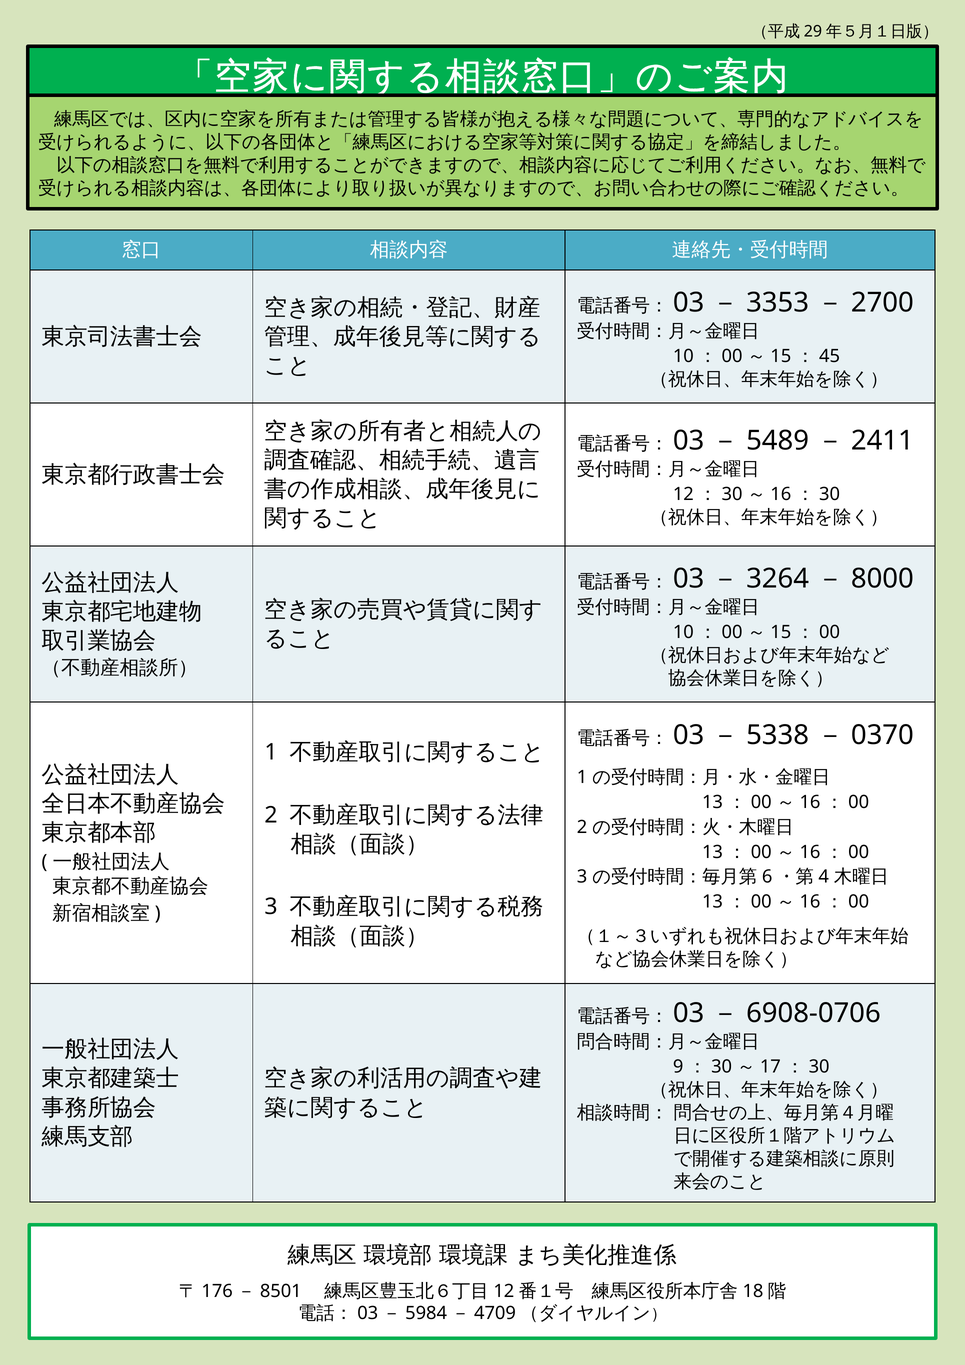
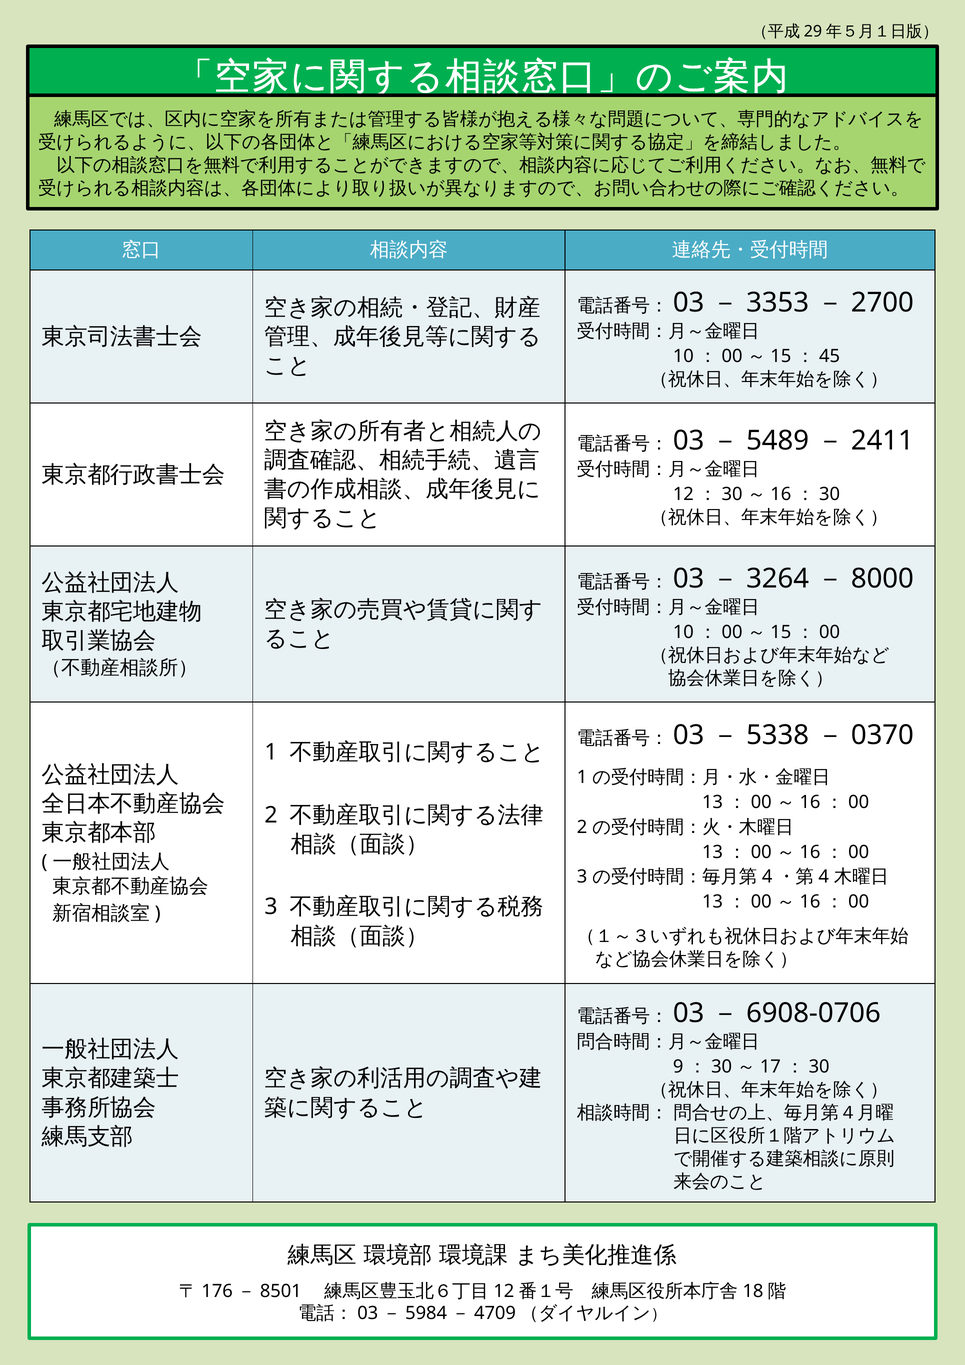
6: 6 -> 4
